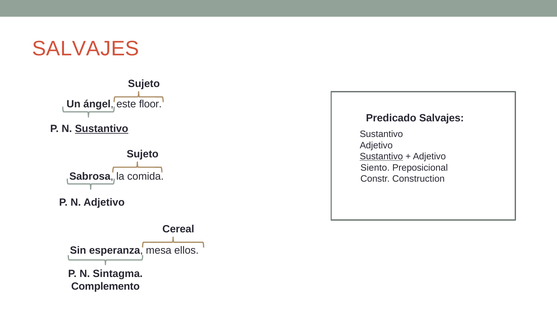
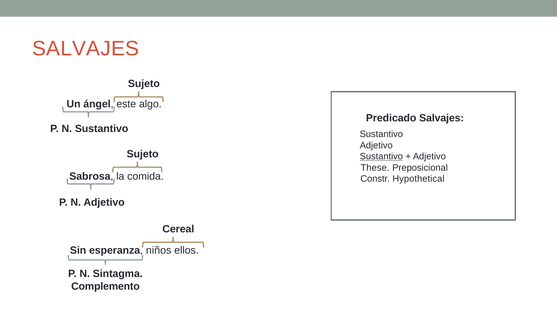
floor: floor -> algo
Sustantivo at (102, 129) underline: present -> none
Siento: Siento -> These
Construction: Construction -> Hypothetical
mesa: mesa -> niños
